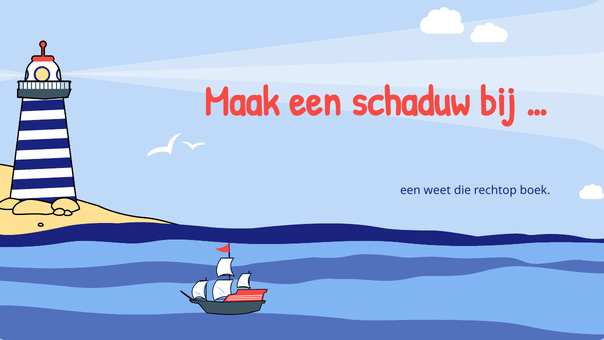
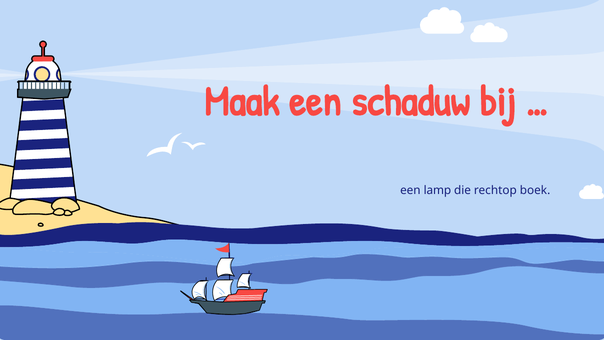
weet: weet -> lamp
